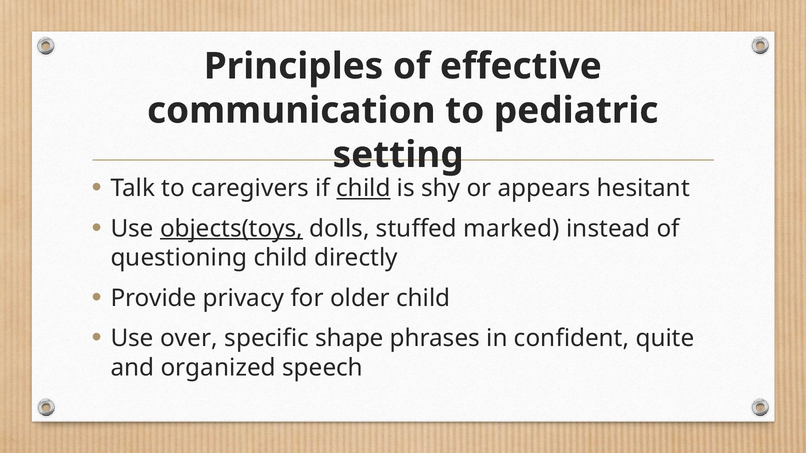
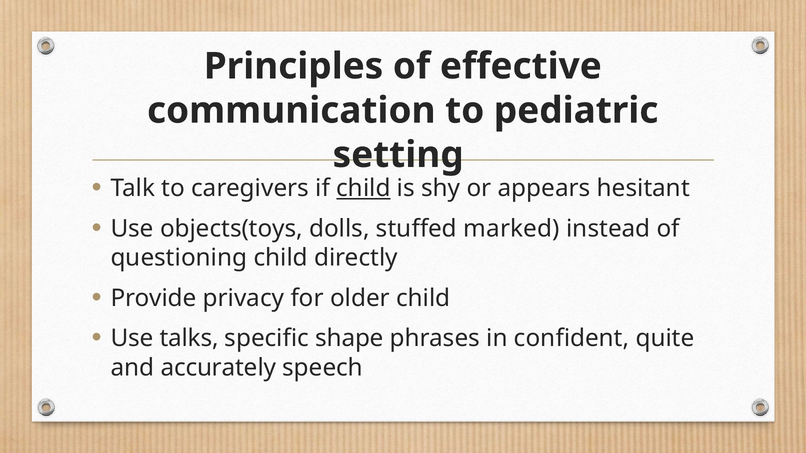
objects(toys underline: present -> none
over: over -> talks
organized: organized -> accurately
